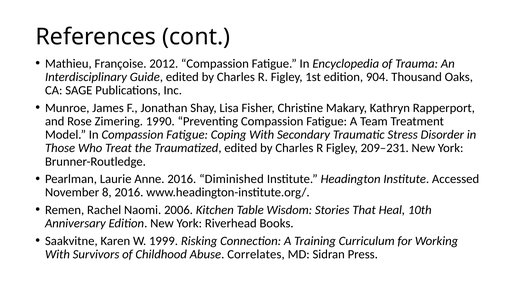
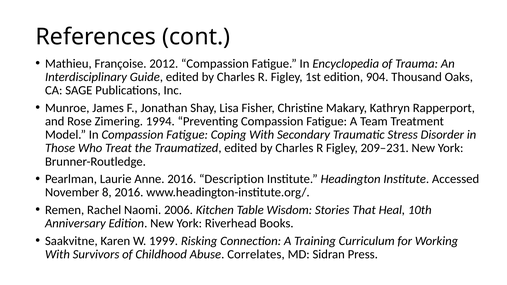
1990: 1990 -> 1994
Diminished: Diminished -> Description
